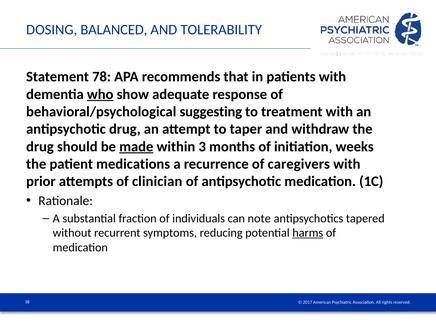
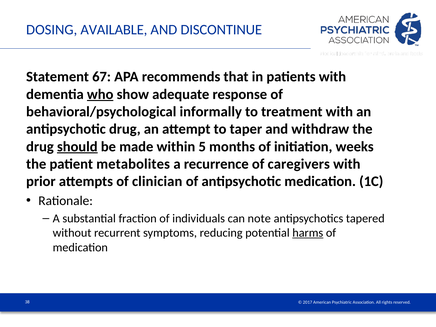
BALANCED: BALANCED -> AVAILABLE
TOLERABILITY: TOLERABILITY -> DISCONTINUE
78: 78 -> 67
suggesting: suggesting -> informally
should underline: none -> present
made underline: present -> none
3: 3 -> 5
medications: medications -> metabolites
